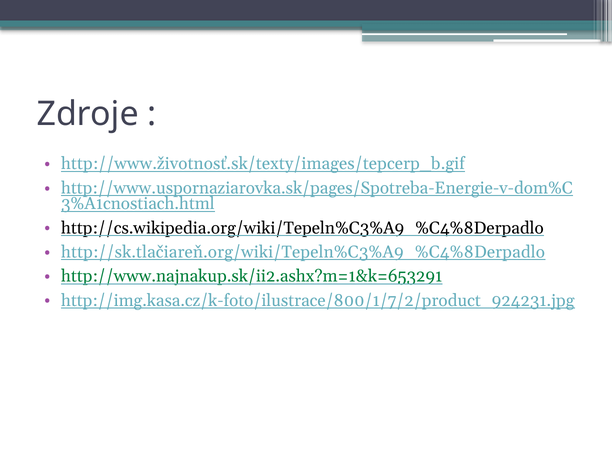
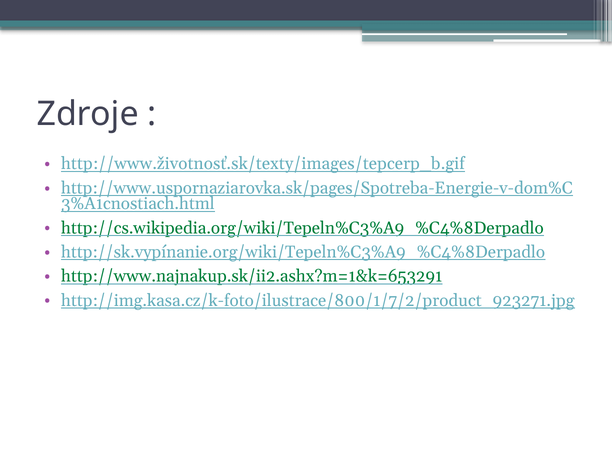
http://cs.wikipedia.org/wiki/Tepeln%C3%A9_%C4%8Derpadlo colour: black -> green
http://sk.tlačiareň.org/wiki/Tepeln%C3%A9_%C4%8Derpadlo: http://sk.tlačiareň.org/wiki/Tepeln%C3%A9_%C4%8Derpadlo -> http://sk.vypínanie.org/wiki/Tepeln%C3%A9_%C4%8Derpadlo
http://img.kasa.cz/k-foto/ilustrace/800/1/7/2/product_924231.jpg: http://img.kasa.cz/k-foto/ilustrace/800/1/7/2/product_924231.jpg -> http://img.kasa.cz/k-foto/ilustrace/800/1/7/2/product_923271.jpg
